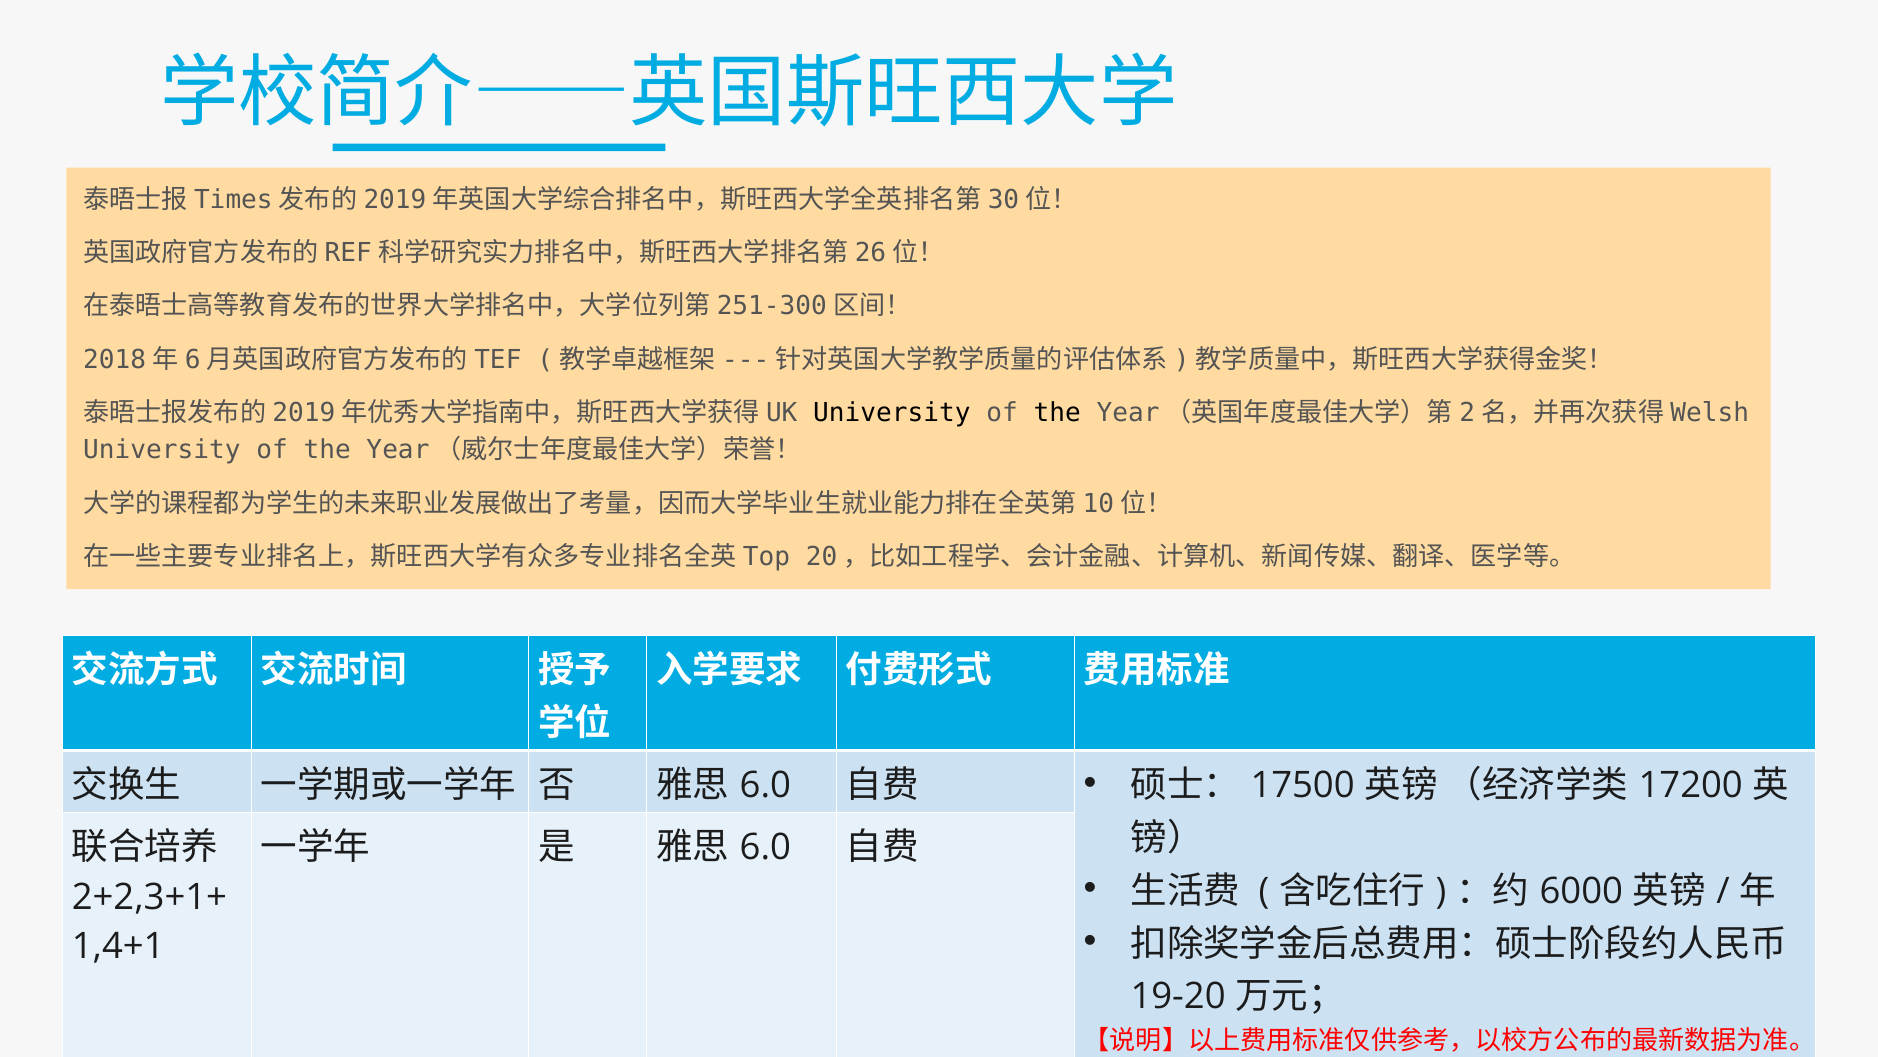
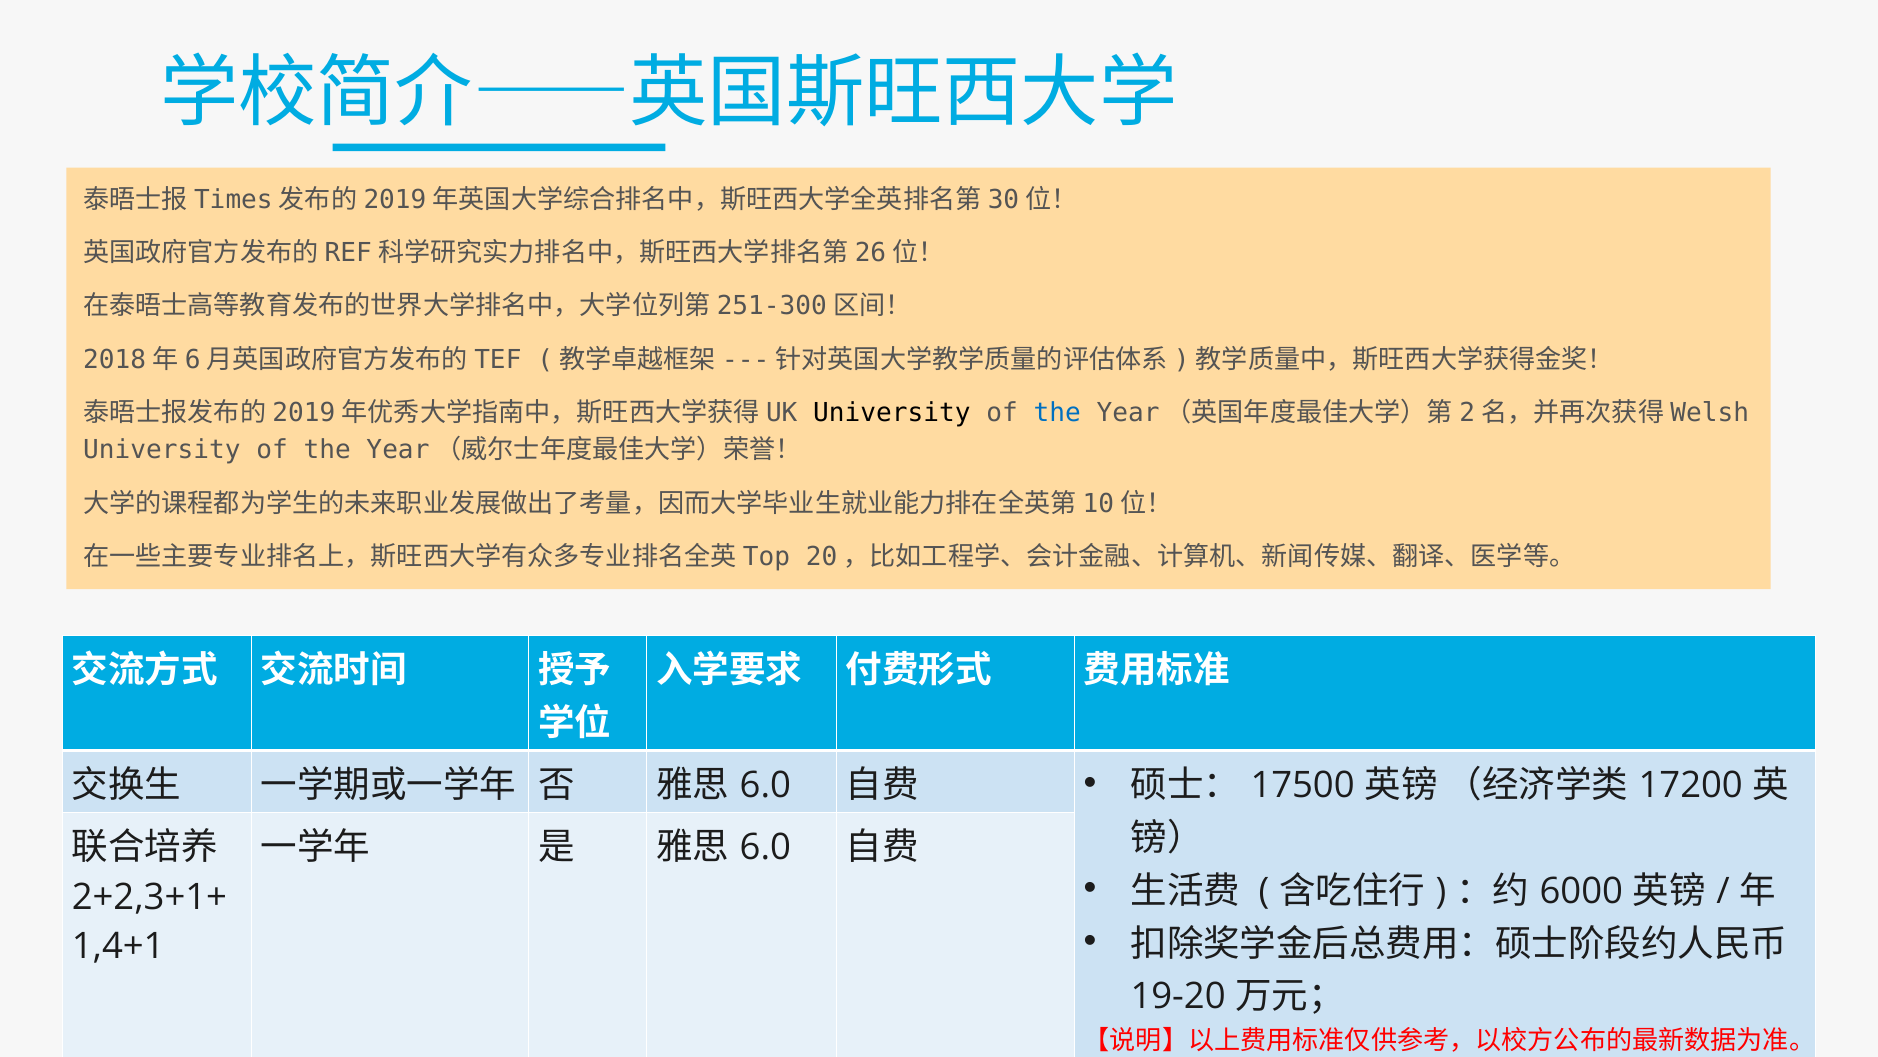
the at (1057, 413) colour: black -> blue
